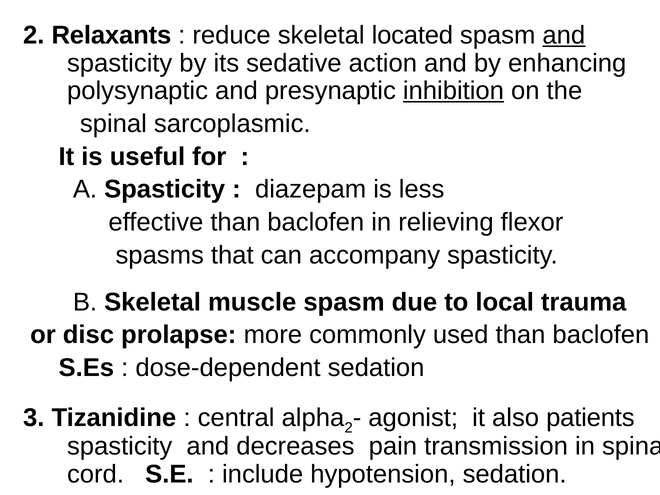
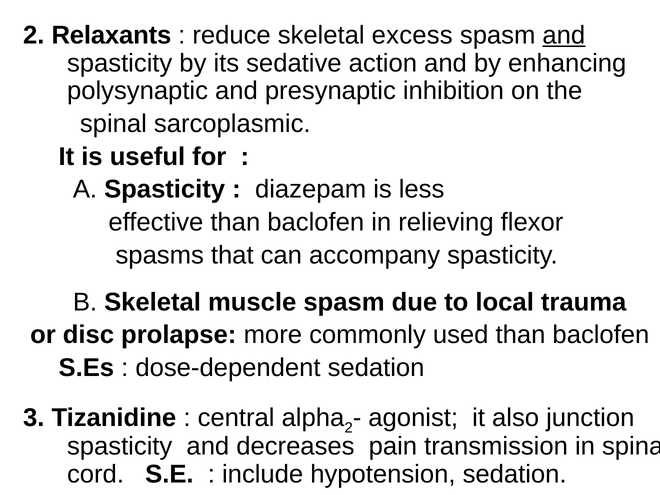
located: located -> excess
inhibition underline: present -> none
patients: patients -> junction
